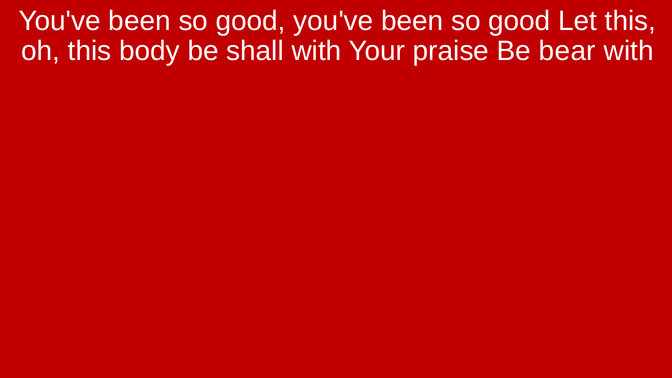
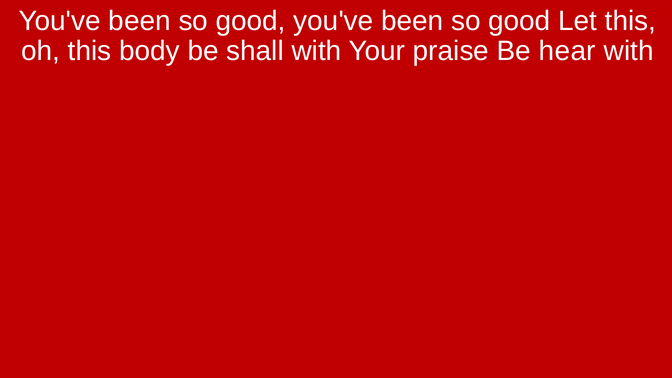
bear: bear -> hear
